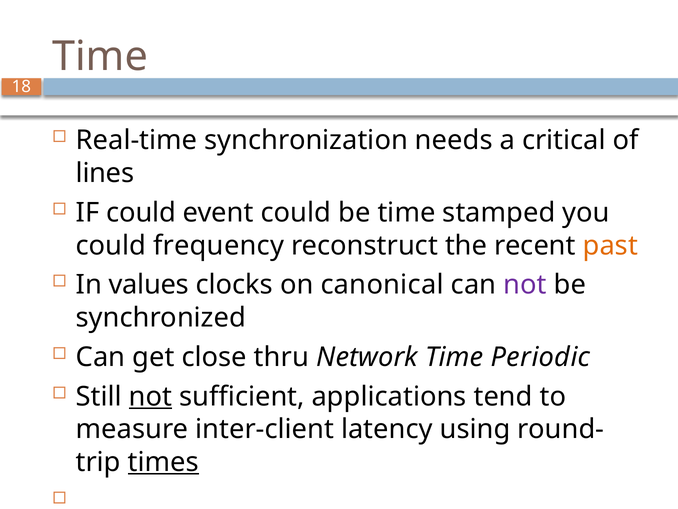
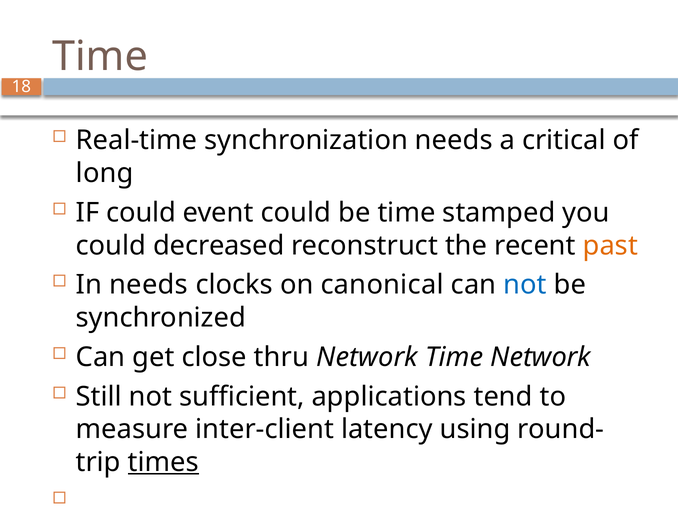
lines: lines -> long
frequency: frequency -> decreased
In values: values -> needs
not at (525, 285) colour: purple -> blue
Time Periodic: Periodic -> Network
not at (151, 396) underline: present -> none
